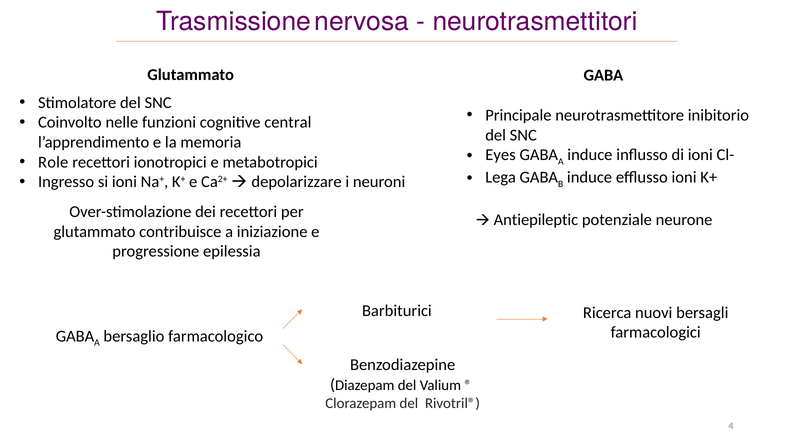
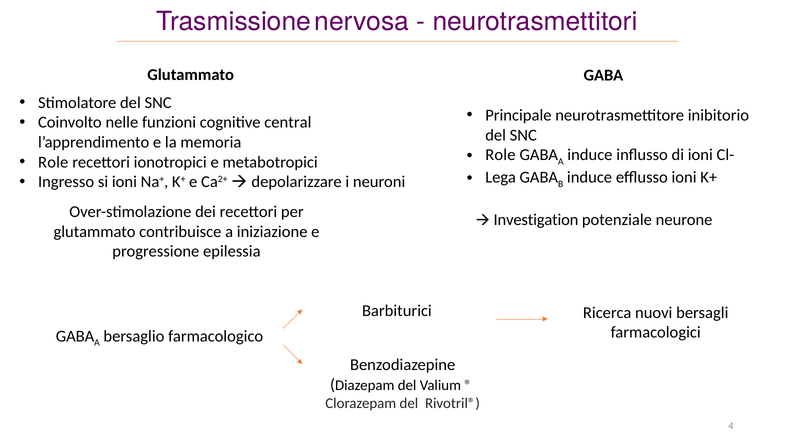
Eyes at (500, 155): Eyes -> Role
Antiepileptic: Antiepileptic -> Investigation
